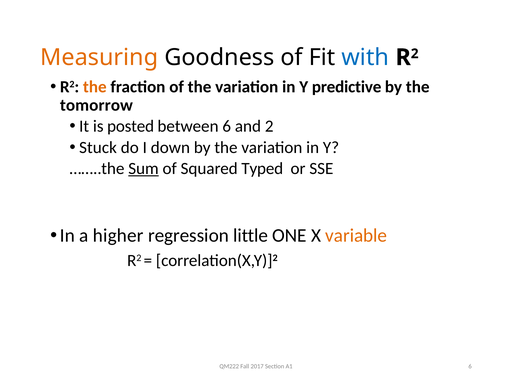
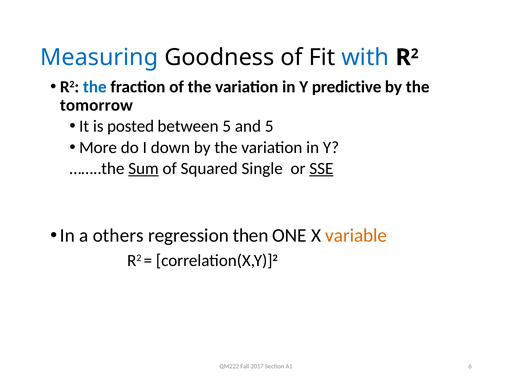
Measuring colour: orange -> blue
the at (95, 87) colour: orange -> blue
between 6: 6 -> 5
and 2: 2 -> 5
Stuck: Stuck -> More
Typed: Typed -> Single
SSE underline: none -> present
higher: higher -> others
little: little -> then
